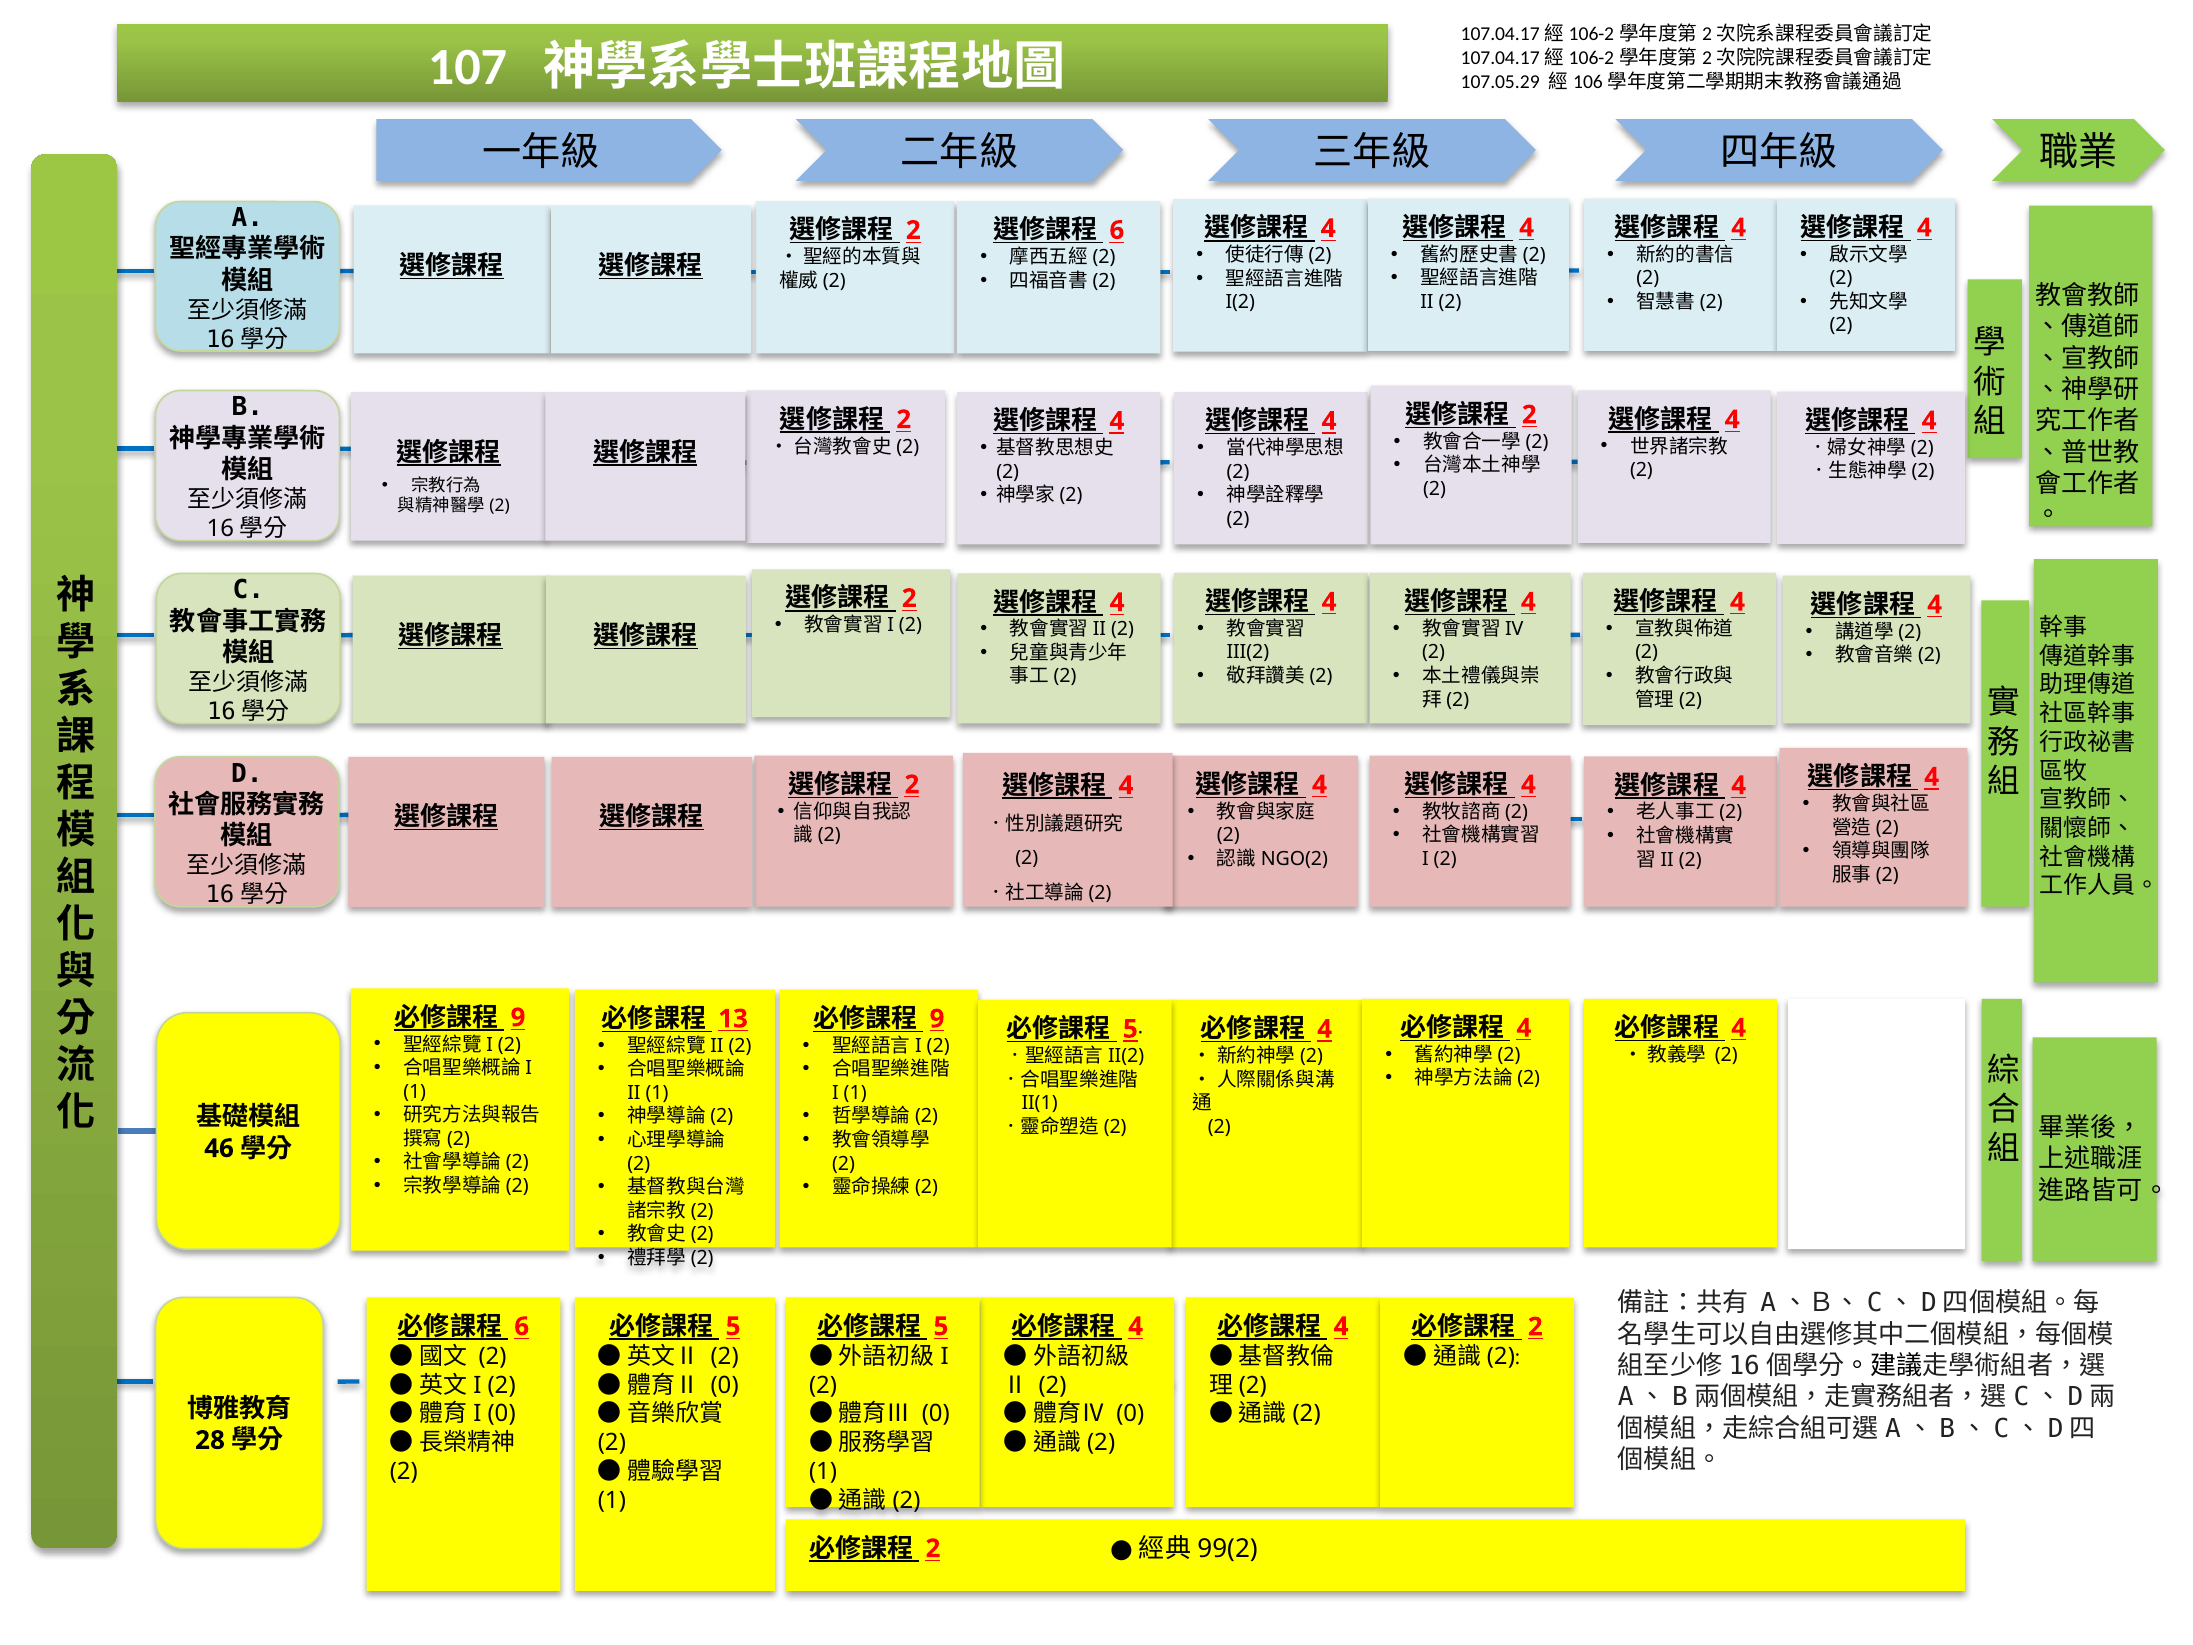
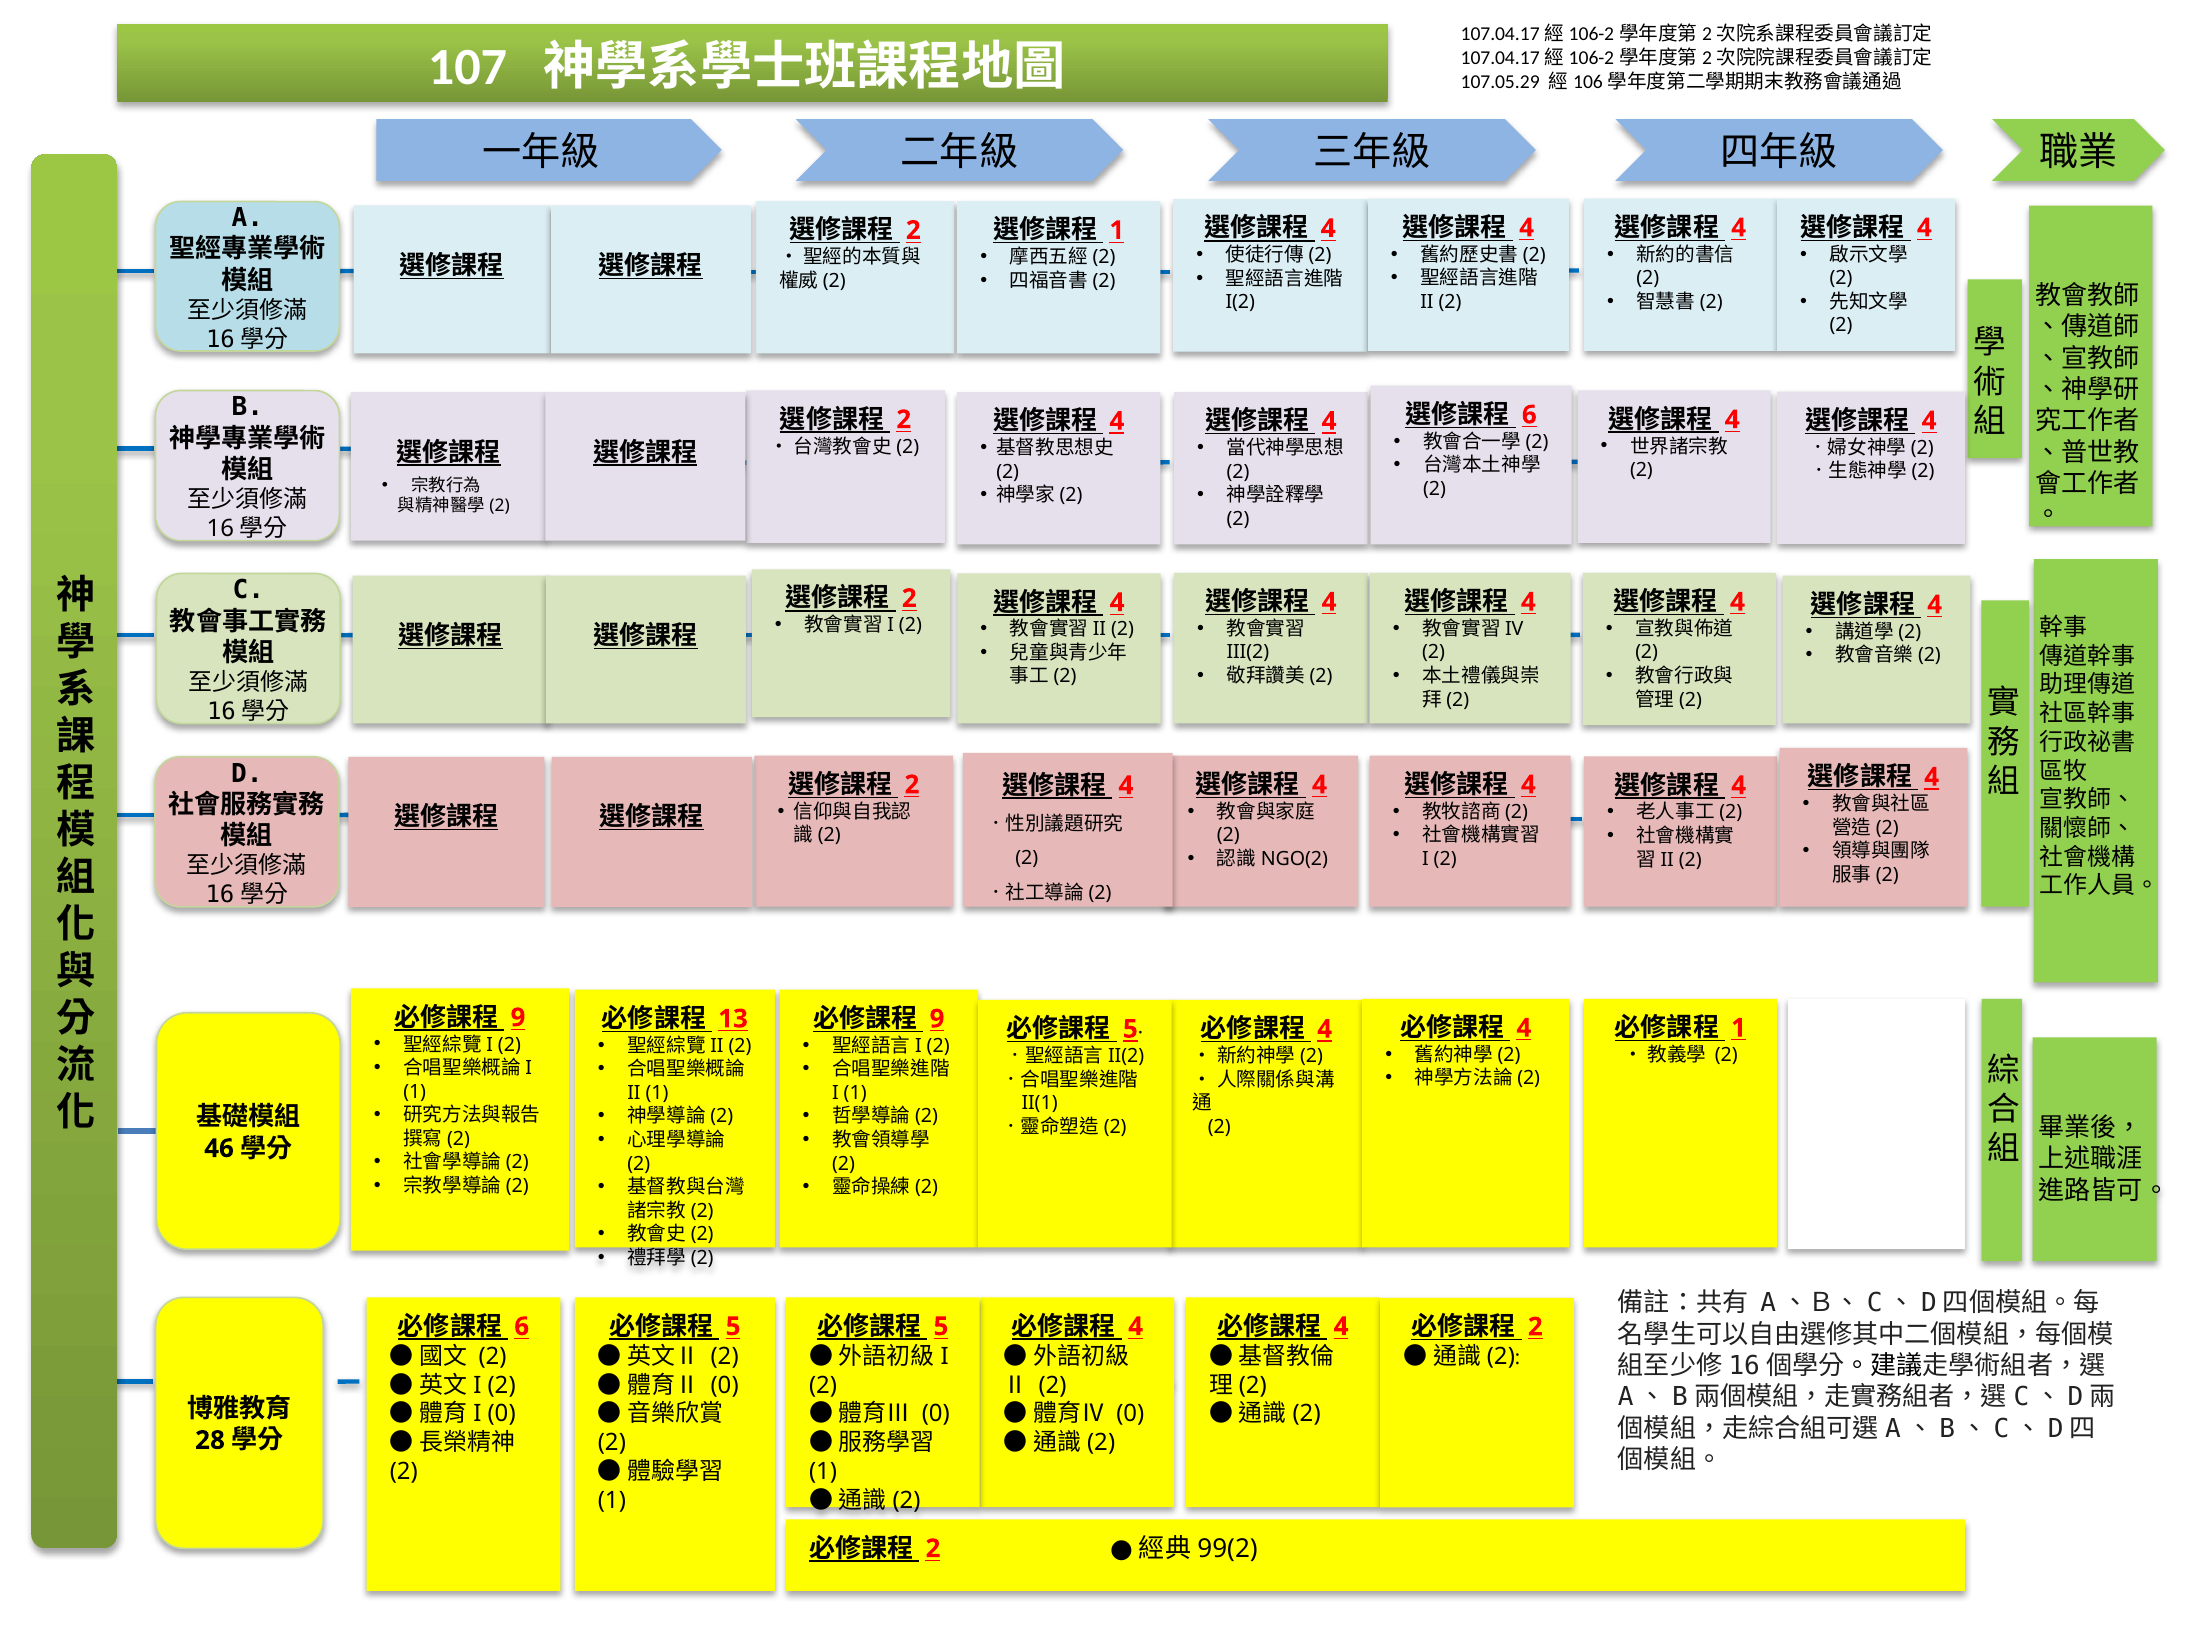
6 at (1117, 230): 6 -> 1
2 at (1529, 415): 2 -> 6
4 at (1739, 1028): 4 -> 1
